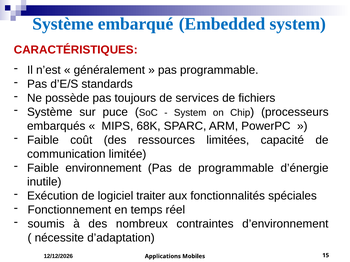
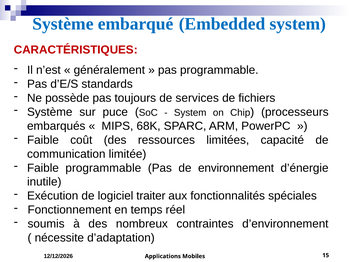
Faible environnement: environnement -> programmable
de programmable: programmable -> environnement
